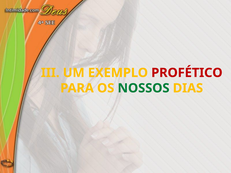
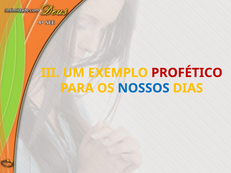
NOSSOS colour: green -> blue
